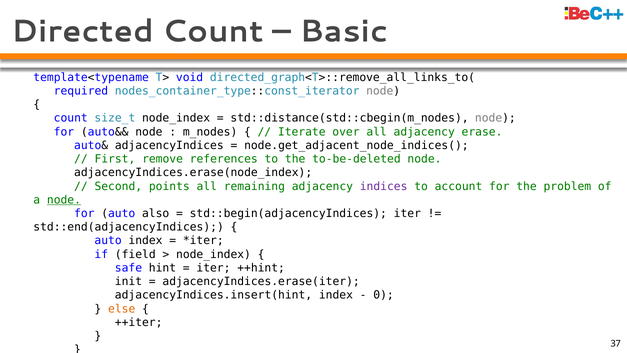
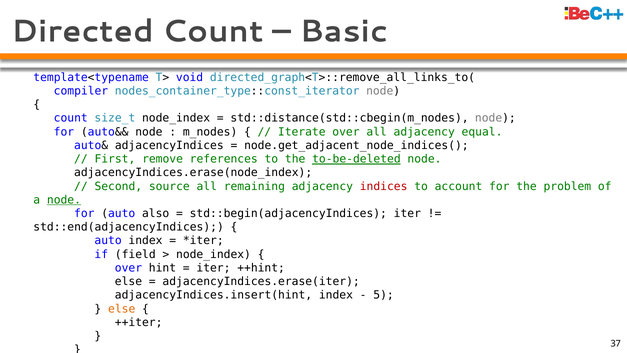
required: required -> compiler
erase: erase -> equal
to-be-deleted underline: none -> present
points: points -> source
indices colour: purple -> red
safe at (128, 268): safe -> over
init at (128, 281): init -> else
0: 0 -> 5
